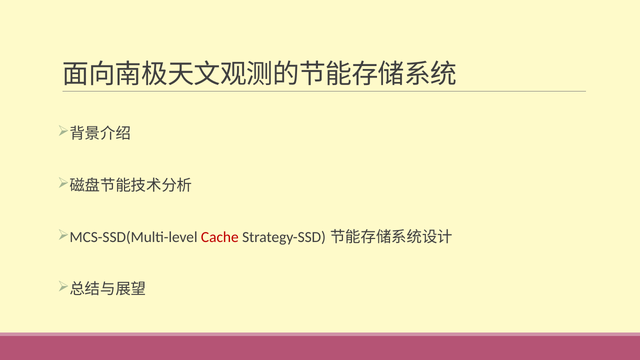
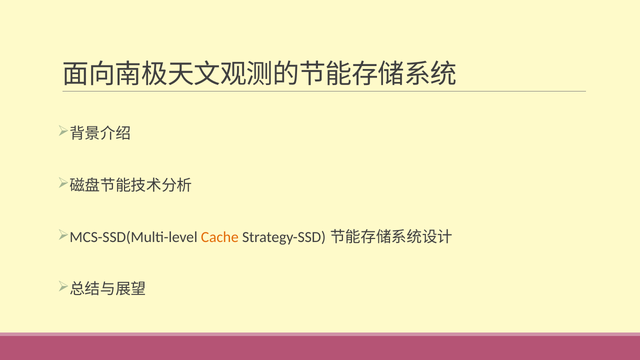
Cache colour: red -> orange
